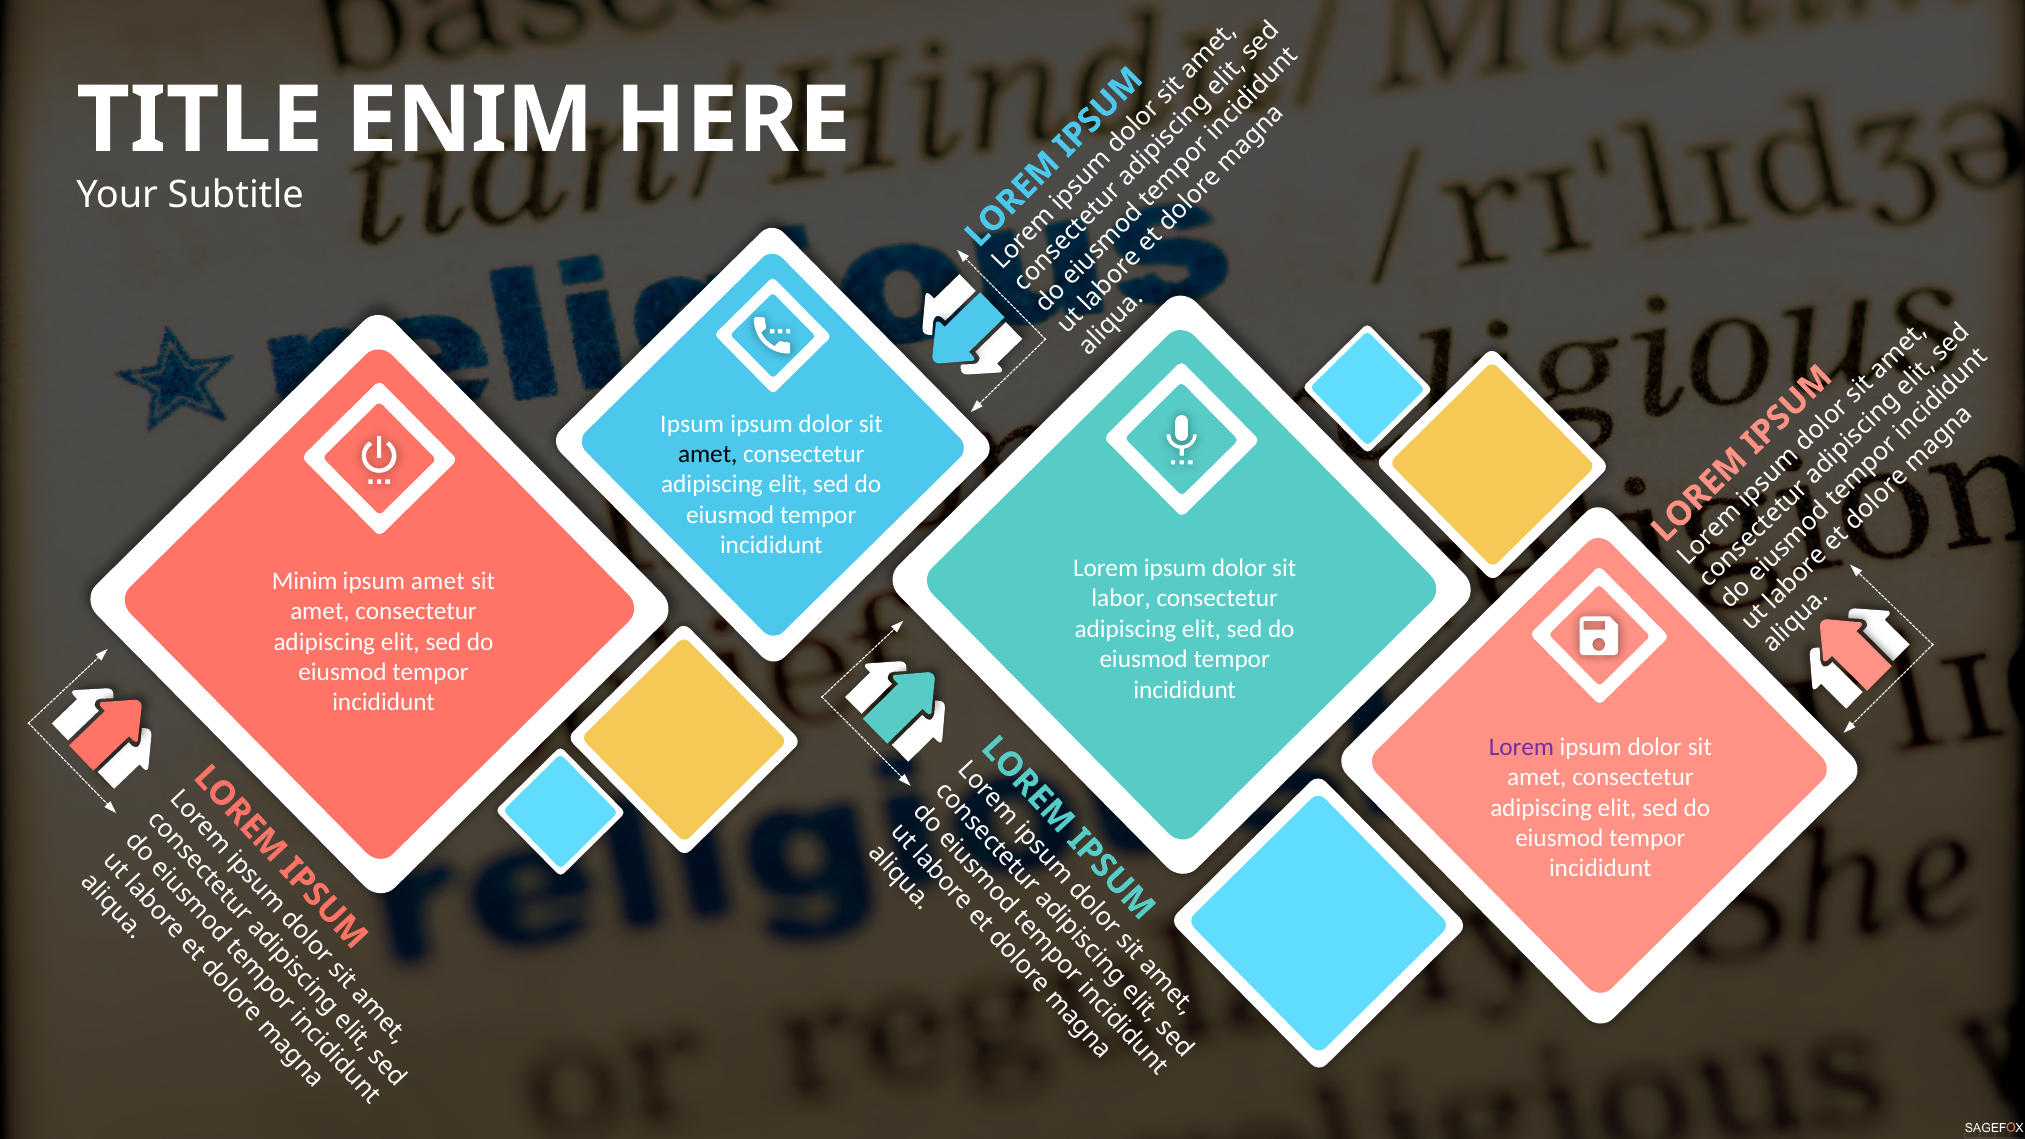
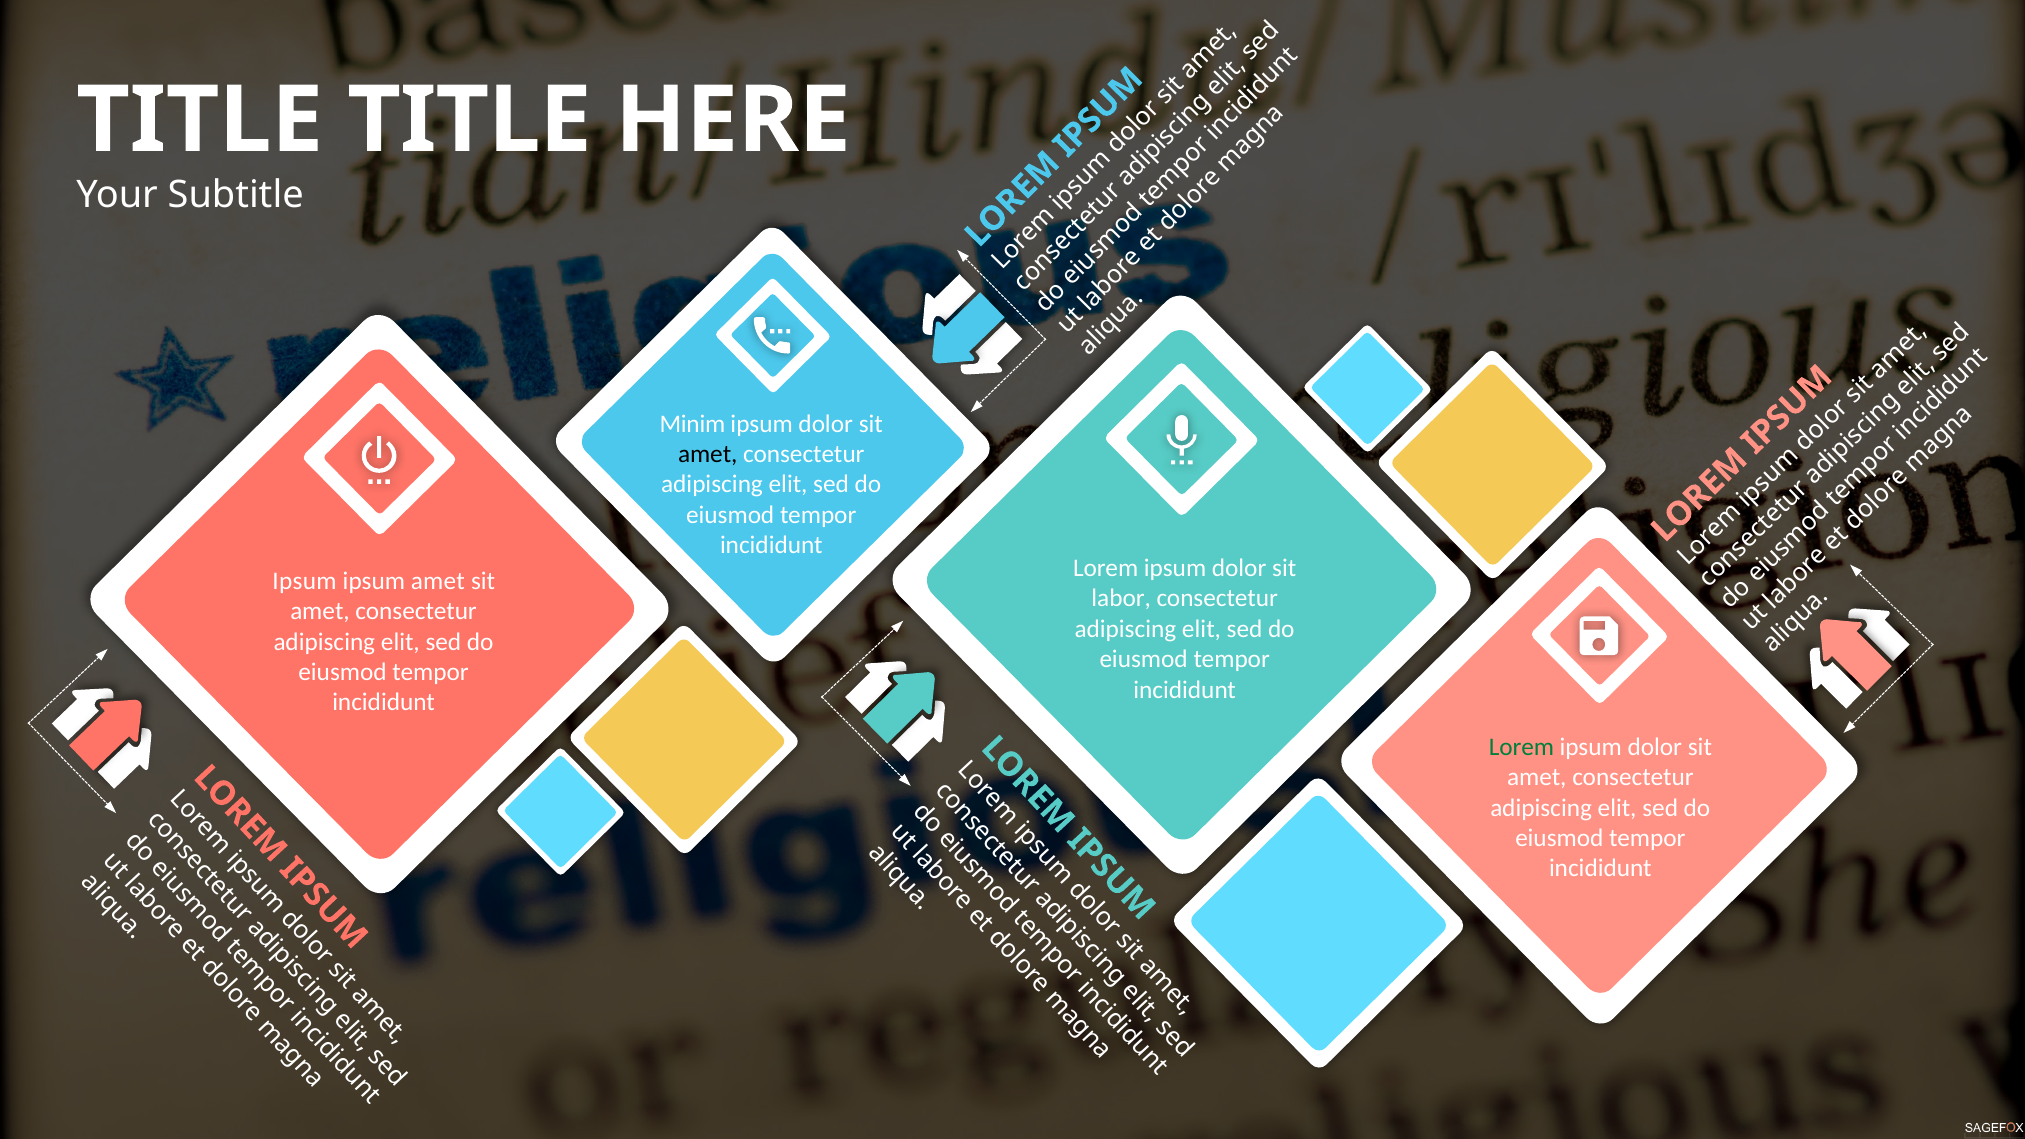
ENIM at (470, 120): ENIM -> TITLE
Ipsum at (692, 424): Ipsum -> Minim
Minim at (305, 581): Minim -> Ipsum
Lorem at (1521, 747) colour: purple -> green
